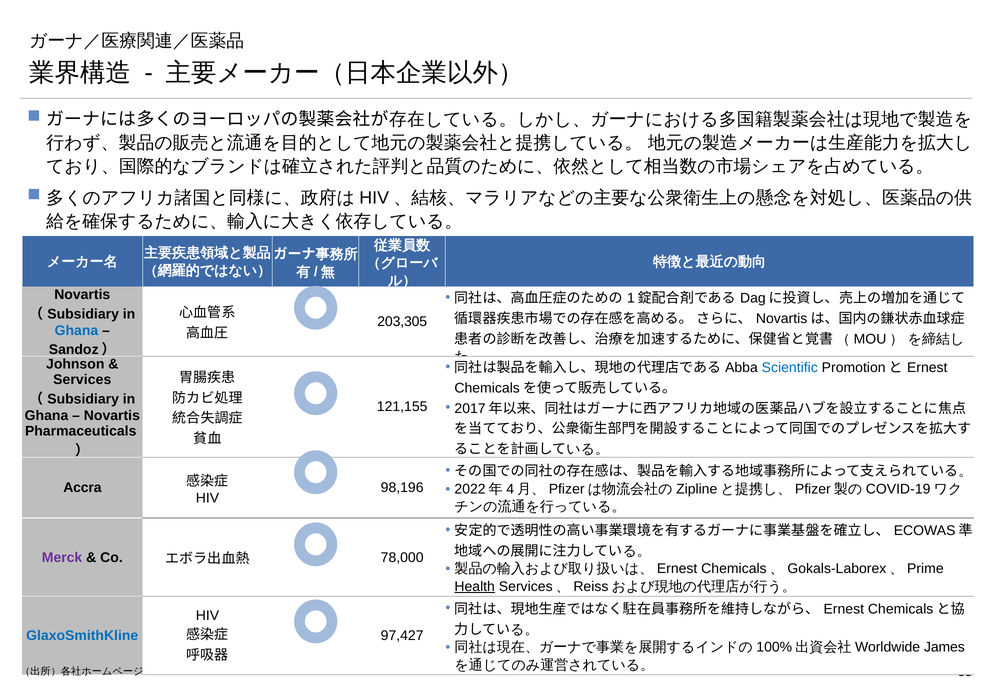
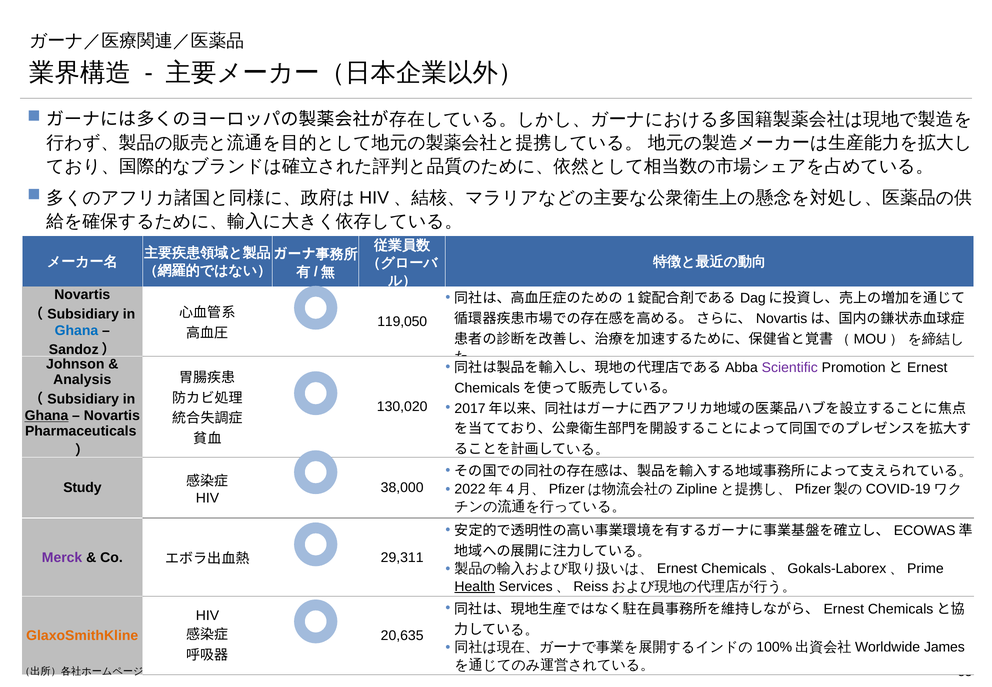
203,305: 203,305 -> 119,050
Scientific colour: blue -> purple
Services: Services -> Analysis
121,155: 121,155 -> 130,020
Ghana at (46, 416) underline: none -> present
Accra: Accra -> Study
98,196: 98,196 -> 38,000
78,000: 78,000 -> 29,311
GlaxoSmithKline colour: blue -> orange
97,427: 97,427 -> 20,635
